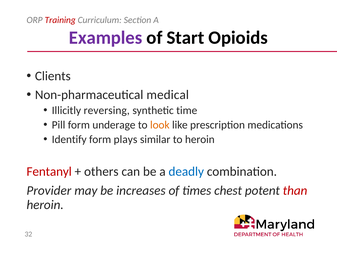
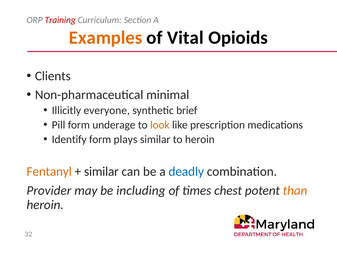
Examples colour: purple -> orange
Start: Start -> Vital
medical: medical -> minimal
reversing: reversing -> everyone
time: time -> brief
Fentanyl colour: red -> orange
others at (101, 171): others -> similar
increases: increases -> including
than colour: red -> orange
